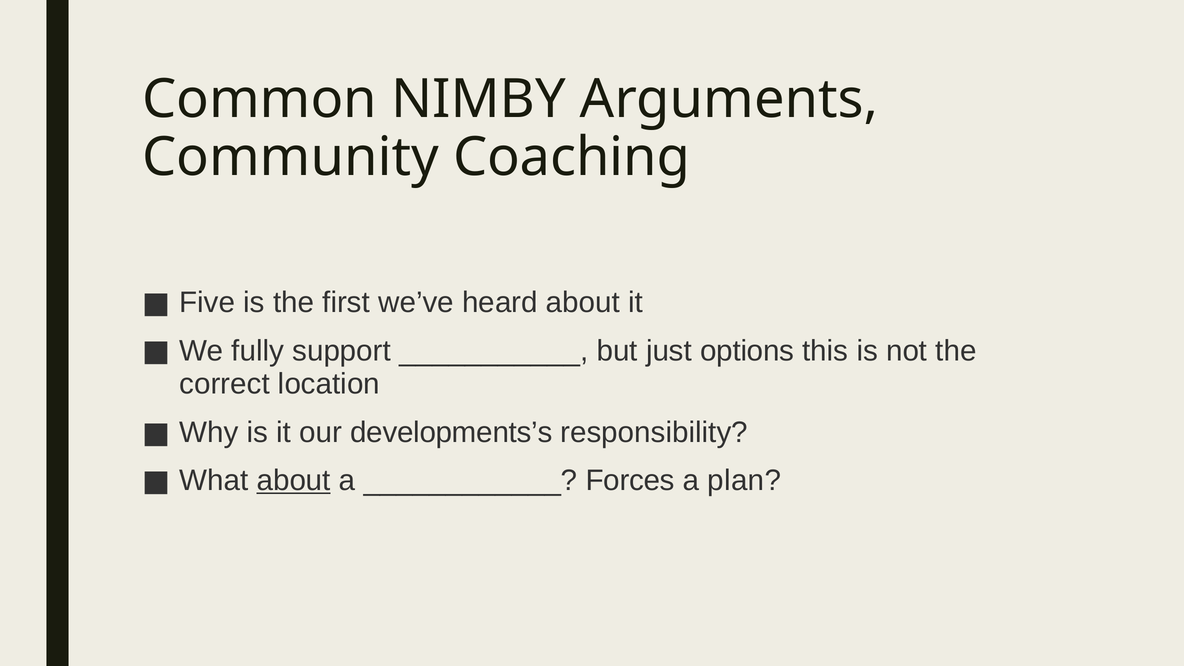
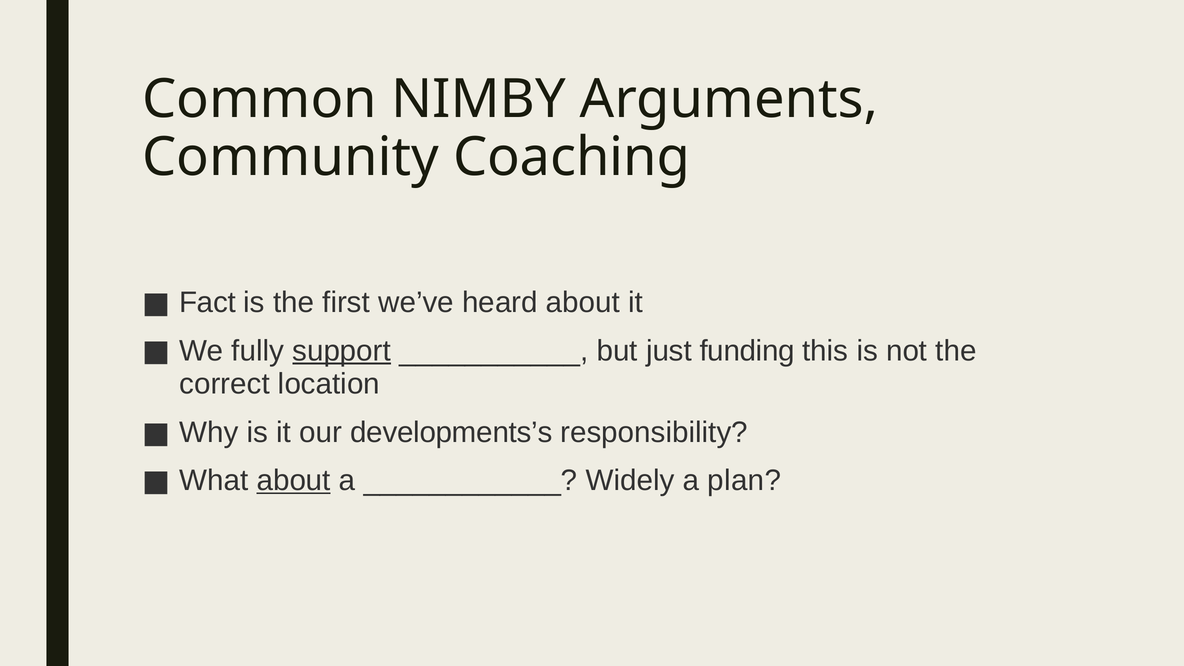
Five: Five -> Fact
support underline: none -> present
options: options -> funding
Forces: Forces -> Widely
